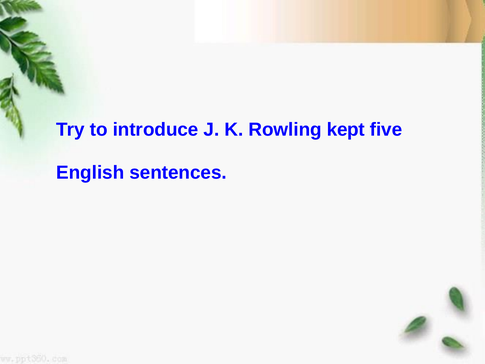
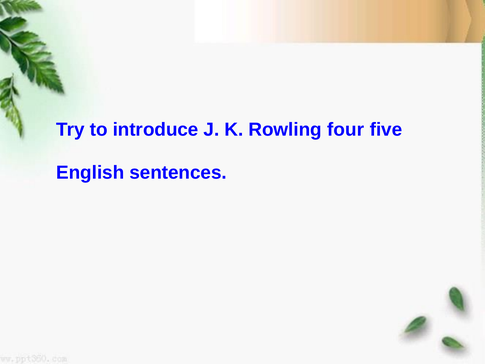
kept: kept -> four
